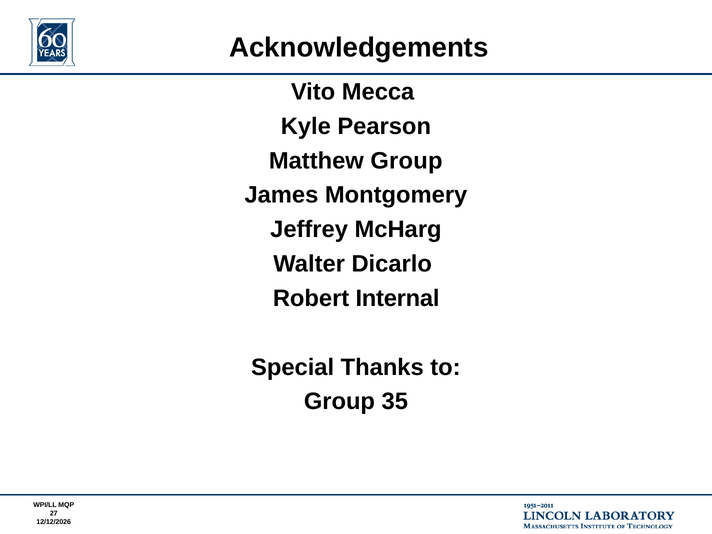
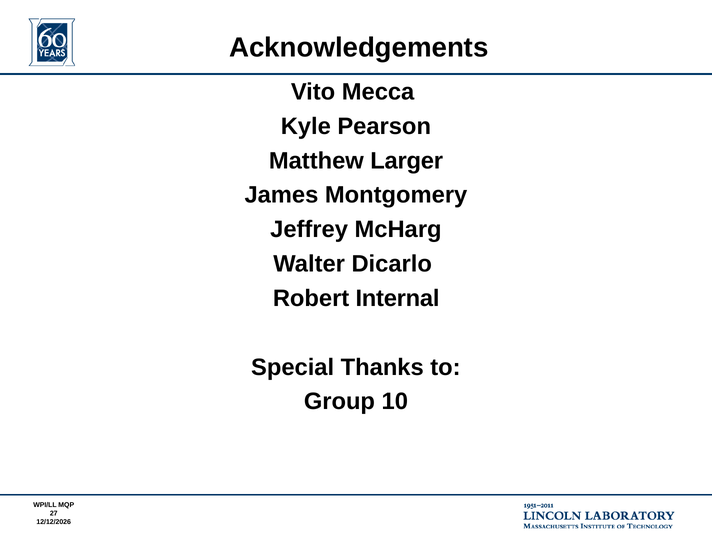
Matthew Group: Group -> Larger
35: 35 -> 10
